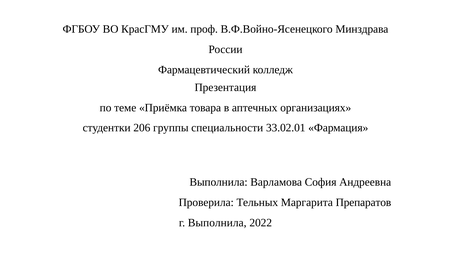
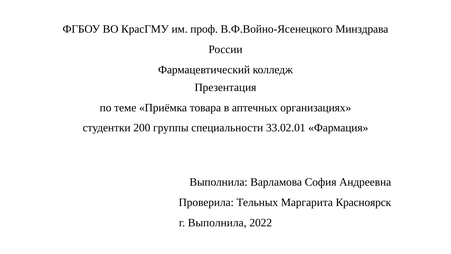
206: 206 -> 200
Препаратов: Препаратов -> Красноярск
